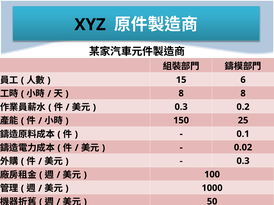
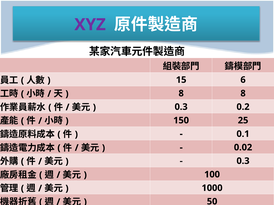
XYZ colour: black -> purple
